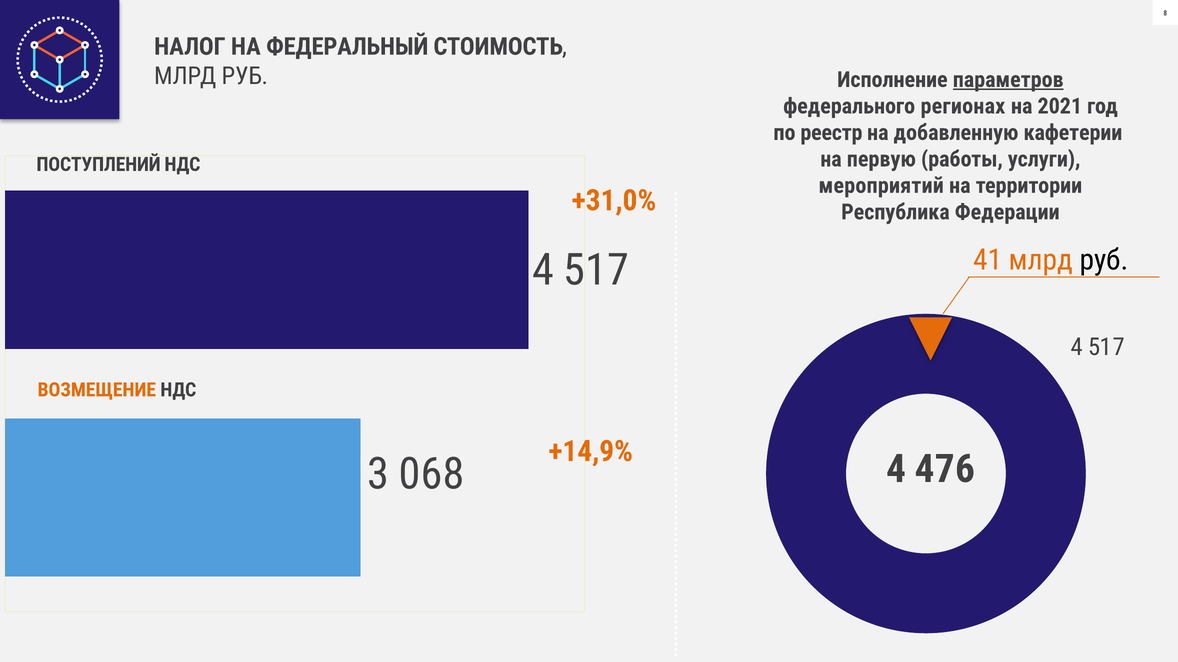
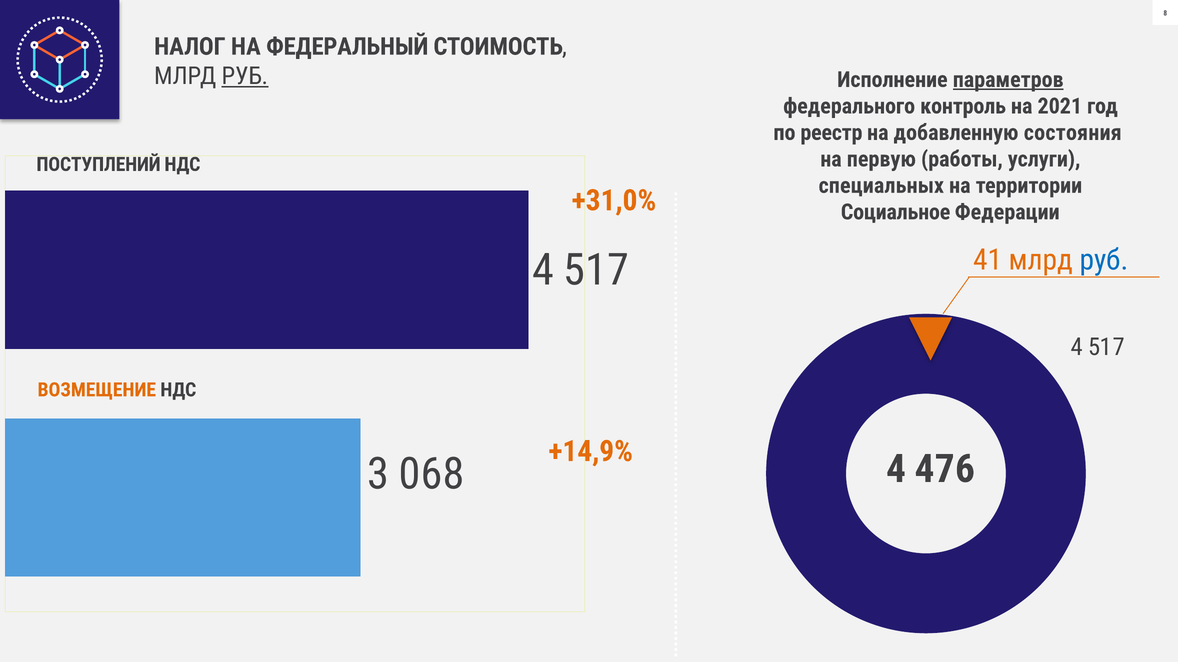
РУБ at (245, 76) underline: none -> present
регионах: регионах -> контроль
кафетерии: кафетерии -> состояния
мероприятий: мероприятий -> специальных
Республика: Республика -> Социальное
руб at (1104, 260) colour: black -> blue
